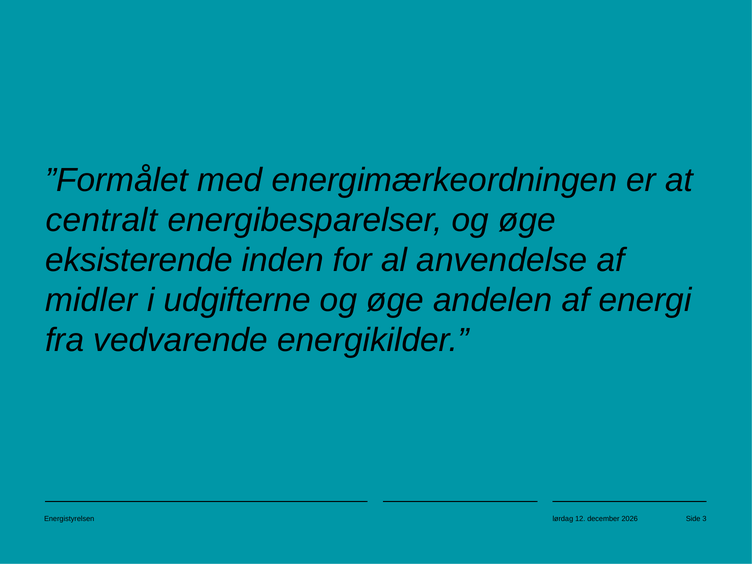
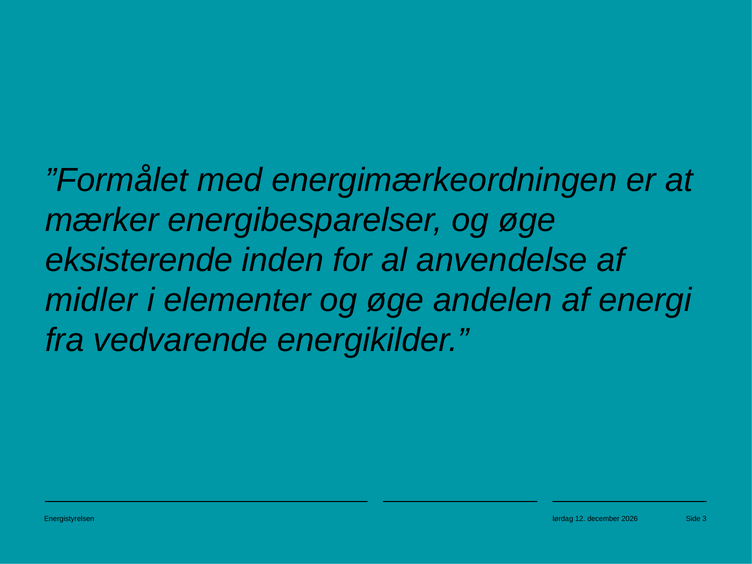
centralt: centralt -> mærker
udgifterne: udgifterne -> elementer
